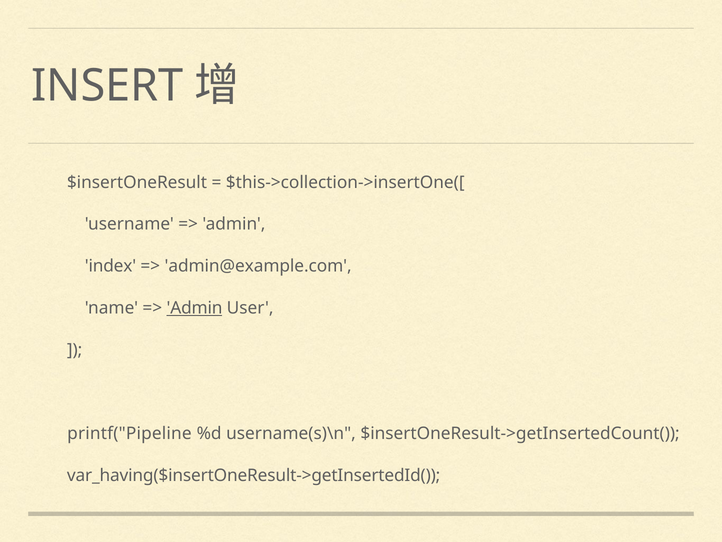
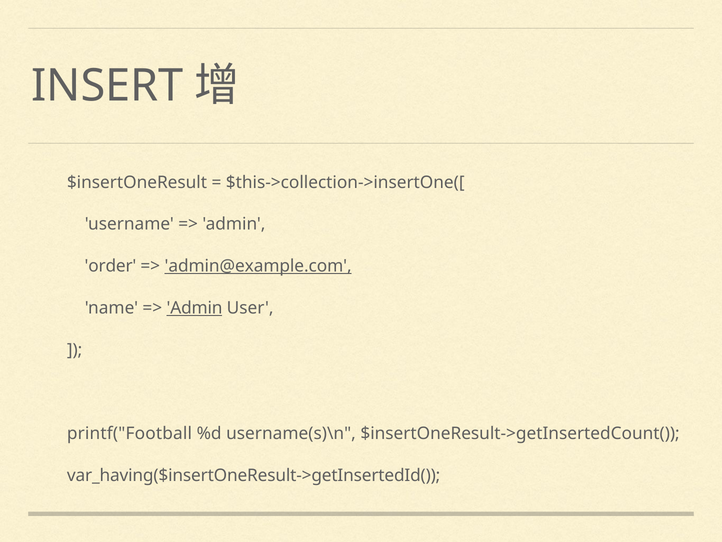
index: index -> order
admin@example.com underline: none -> present
printf("Pipeline: printf("Pipeline -> printf("Football
